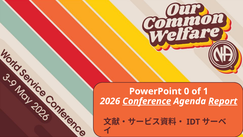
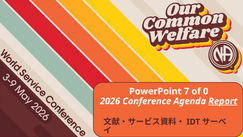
0: 0 -> 7
1: 1 -> 0
Conference underline: present -> none
